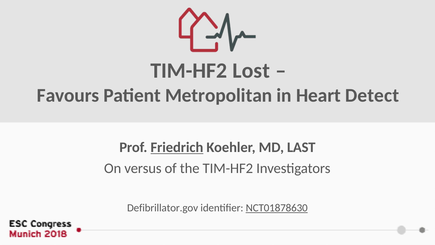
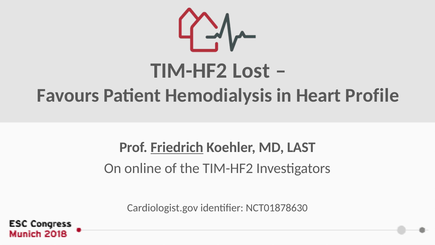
Metropolitan: Metropolitan -> Hemodialysis
Detect: Detect -> Profile
versus: versus -> online
Defibrillator.gov: Defibrillator.gov -> Cardiologist.gov
NCT01878630 underline: present -> none
